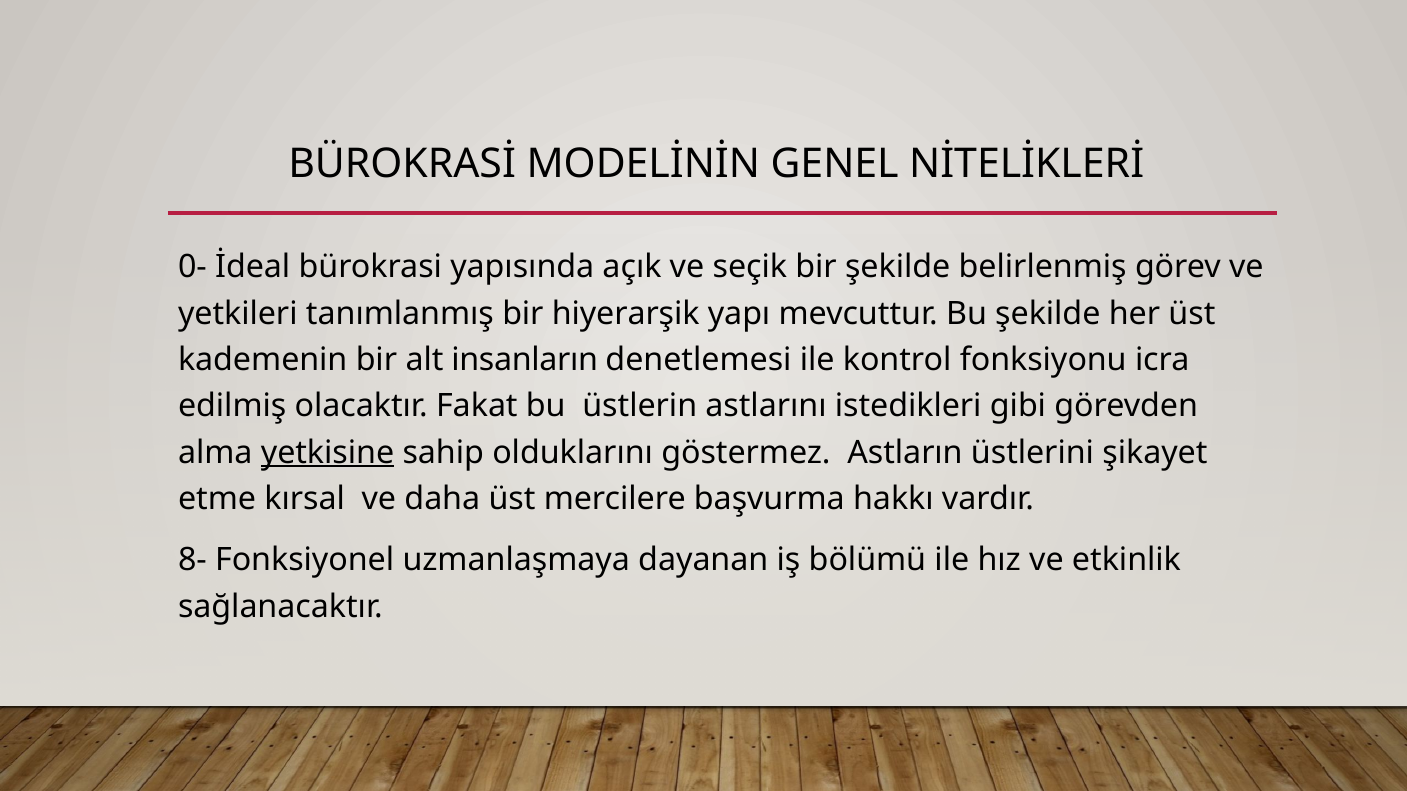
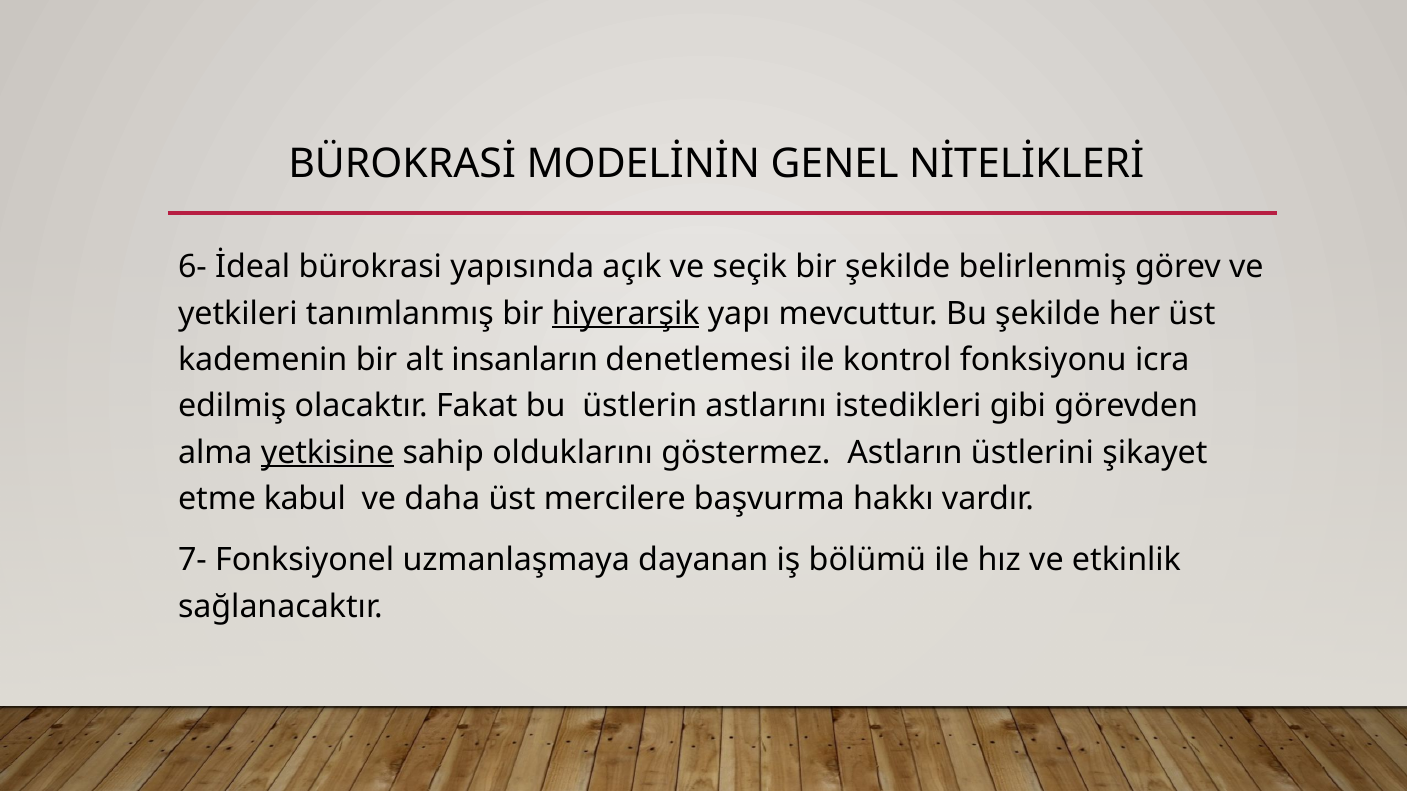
0-: 0- -> 6-
hiyerarşik underline: none -> present
kırsal: kırsal -> kabul
8-: 8- -> 7-
